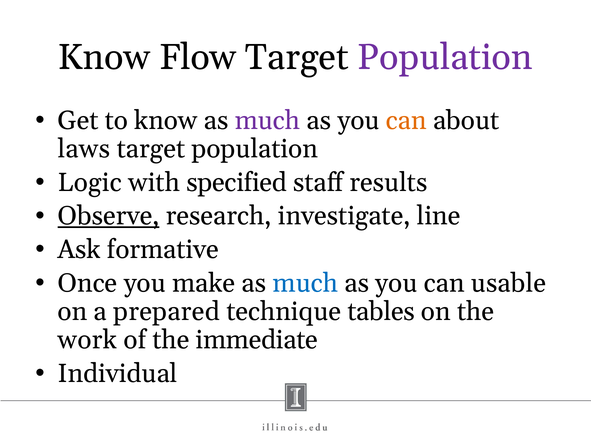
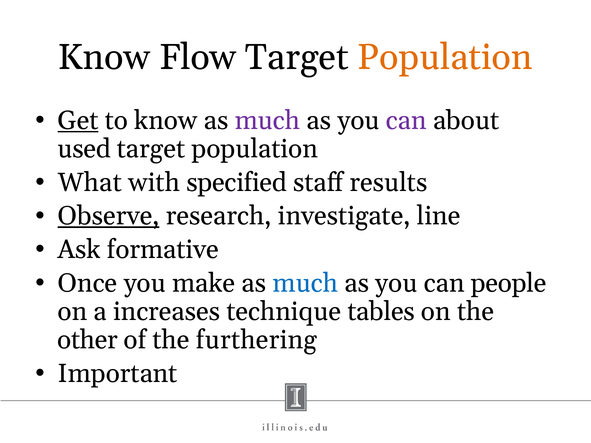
Population at (445, 57) colour: purple -> orange
Get underline: none -> present
can at (406, 120) colour: orange -> purple
laws: laws -> used
Logic: Logic -> What
usable: usable -> people
prepared: prepared -> increases
work: work -> other
immediate: immediate -> furthering
Individual: Individual -> Important
